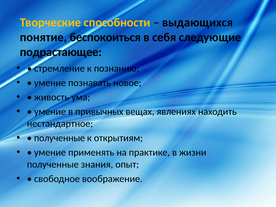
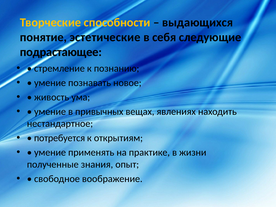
беспокоиться: беспокоиться -> эстетические
полученные at (60, 138): полученные -> потребуется
